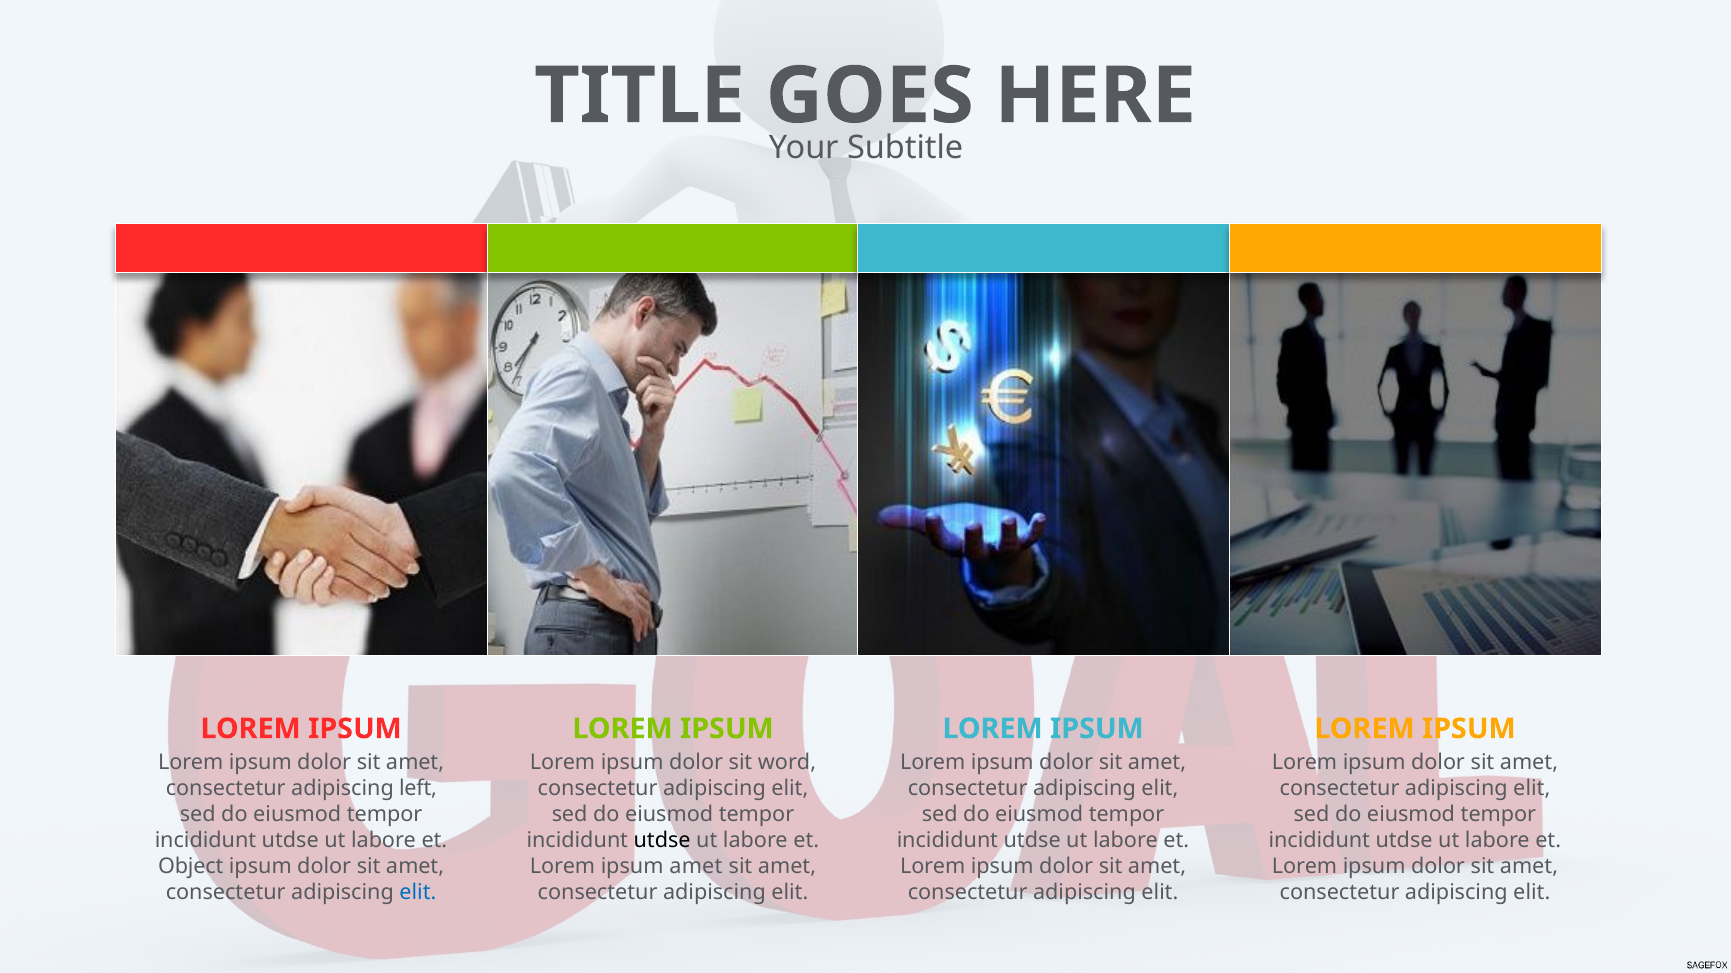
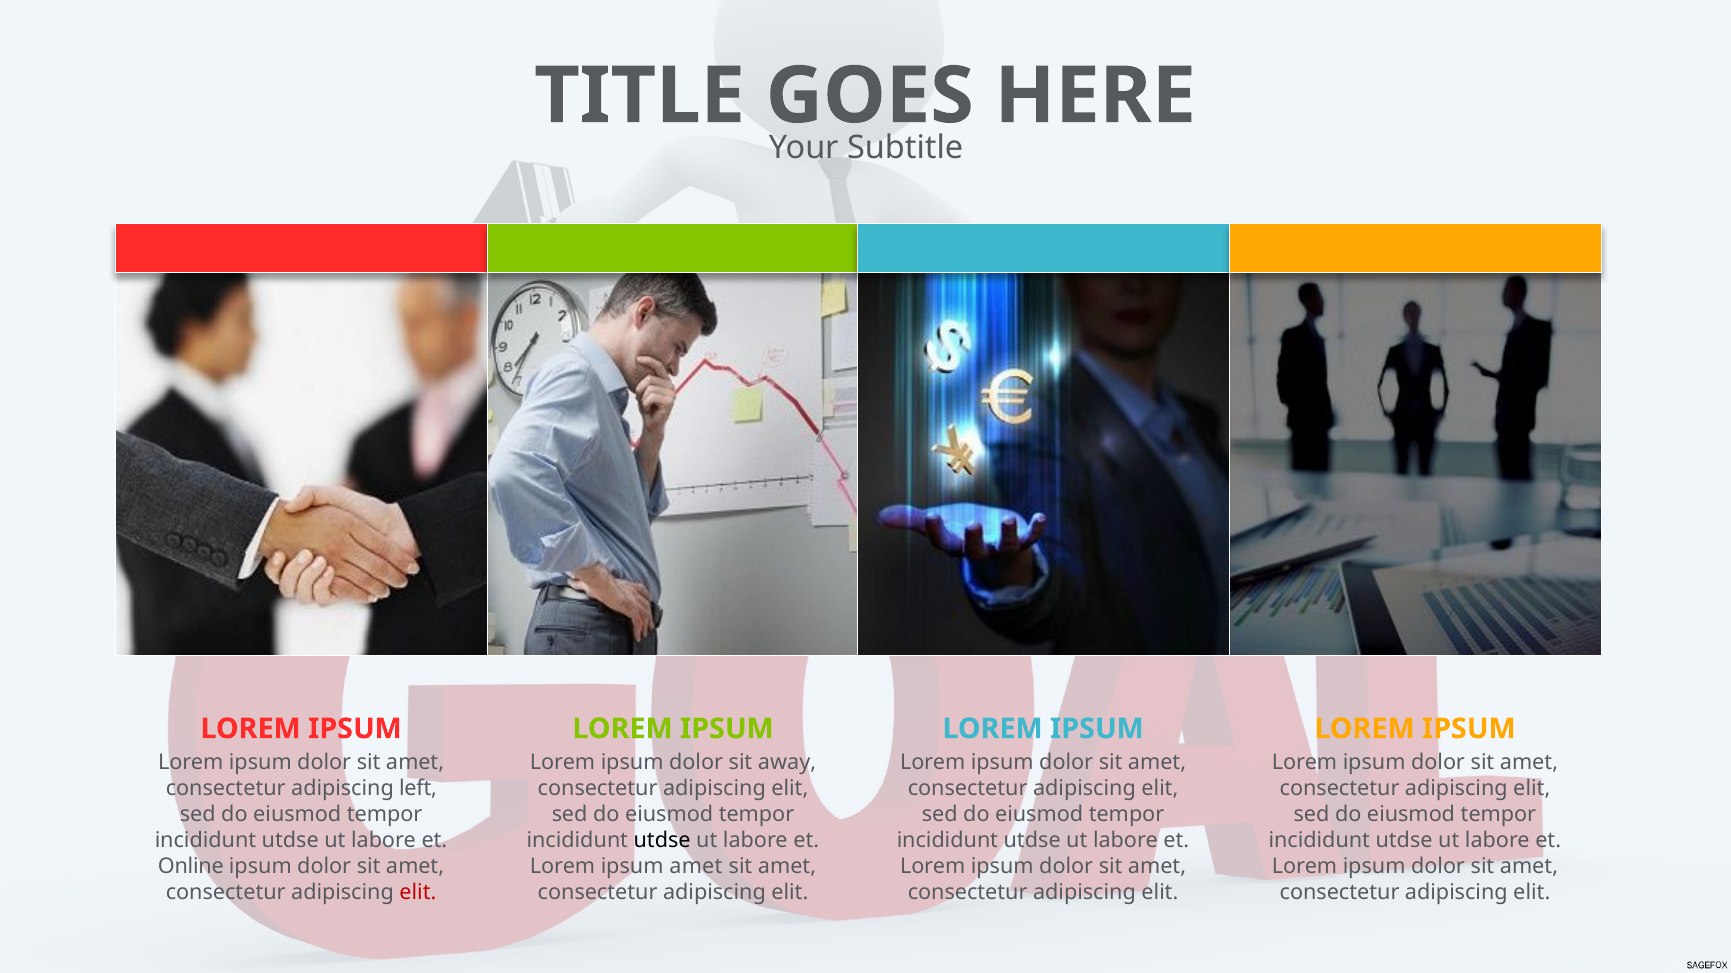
word: word -> away
Object: Object -> Online
elit at (418, 893) colour: blue -> red
